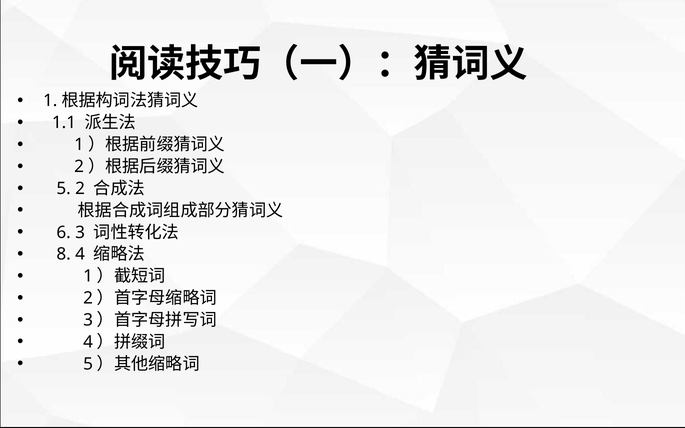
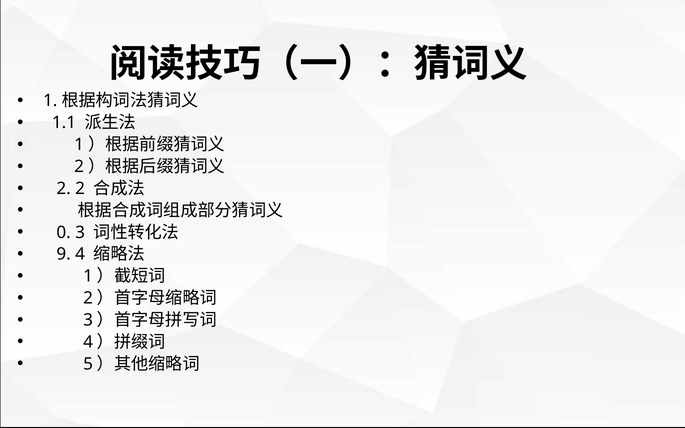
5 at (64, 189): 5 -> 2
6: 6 -> 0
8: 8 -> 9
